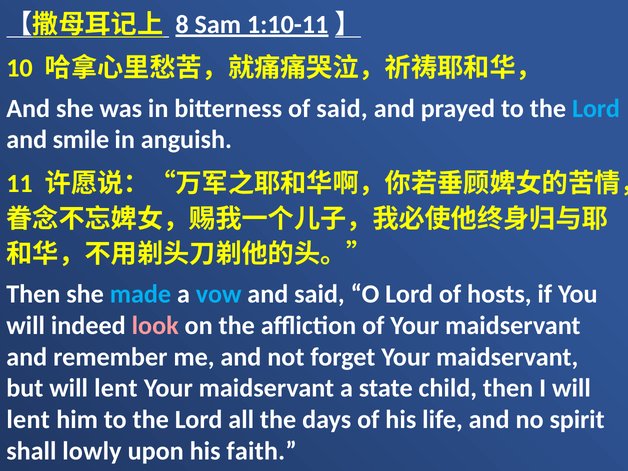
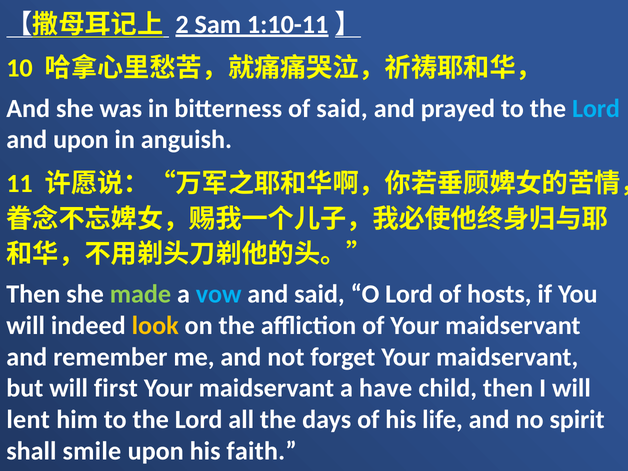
8: 8 -> 2
and smile: smile -> upon
made colour: light blue -> light green
look colour: pink -> yellow
but will lent: lent -> first
state: state -> have
lowly: lowly -> smile
